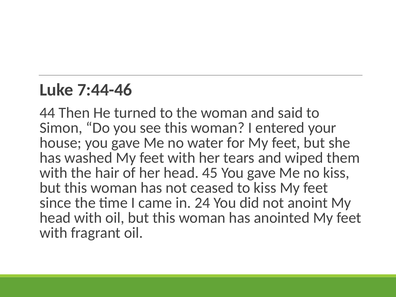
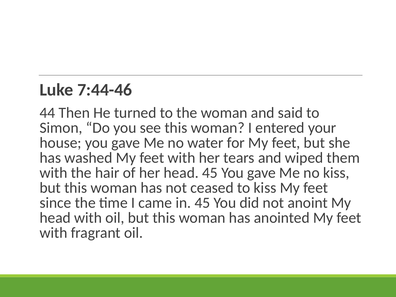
in 24: 24 -> 45
